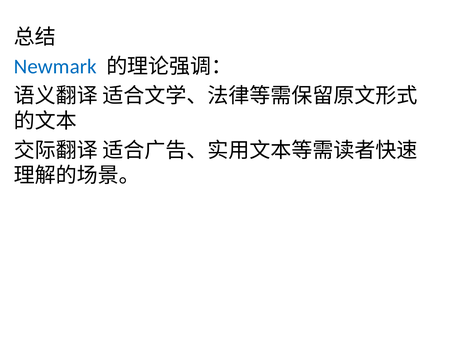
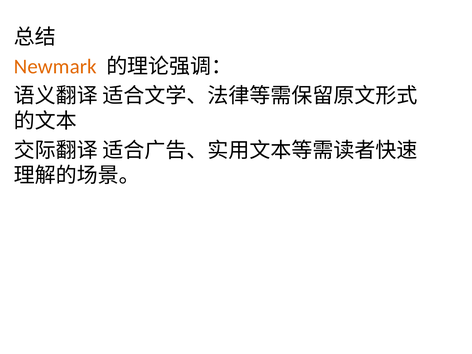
Newmark colour: blue -> orange
